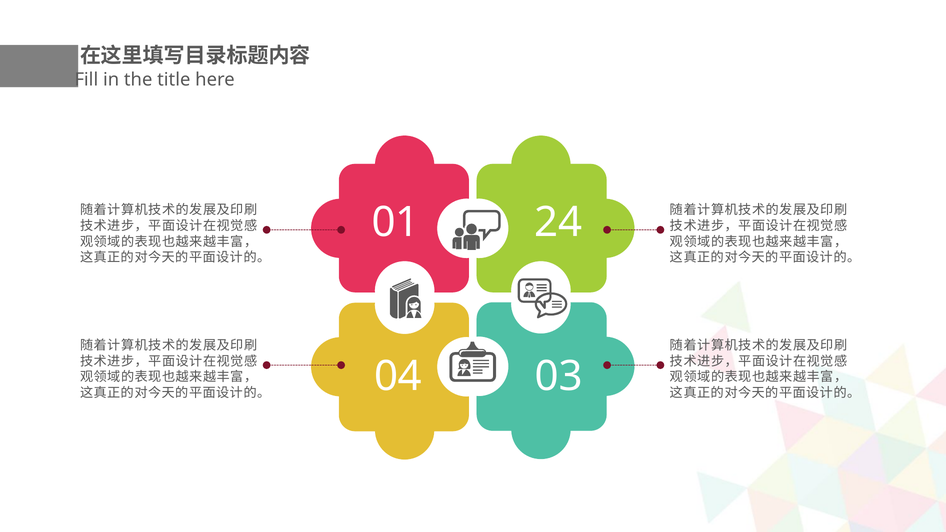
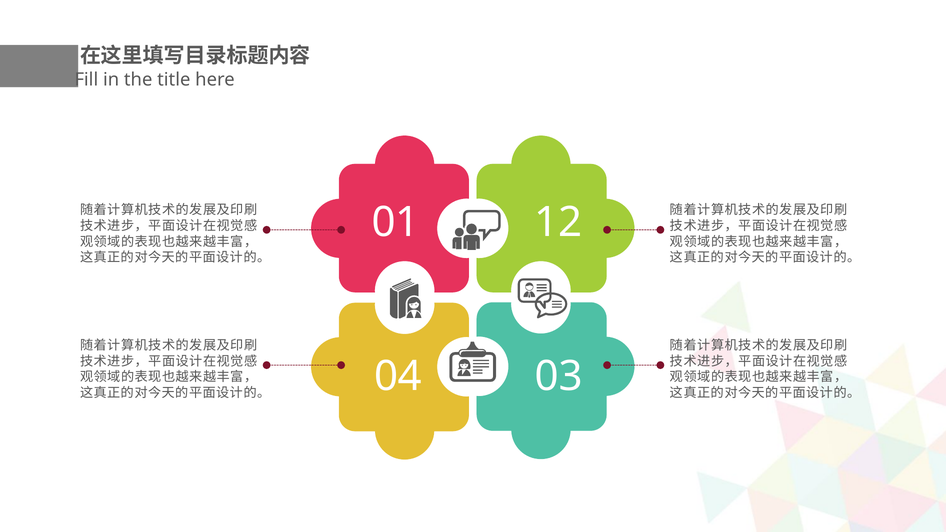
24: 24 -> 12
